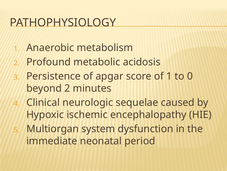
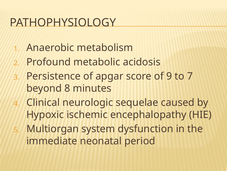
of 1: 1 -> 9
0: 0 -> 7
beyond 2: 2 -> 8
